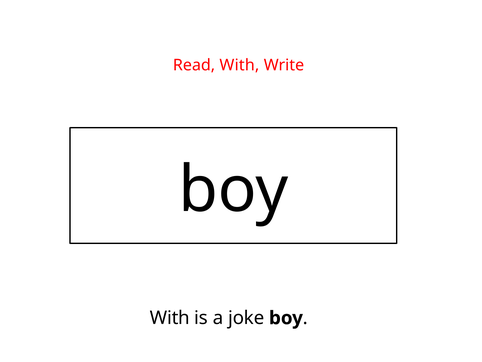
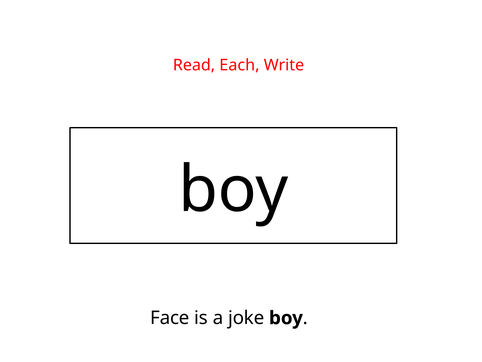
Read With: With -> Each
With at (170, 318): With -> Face
